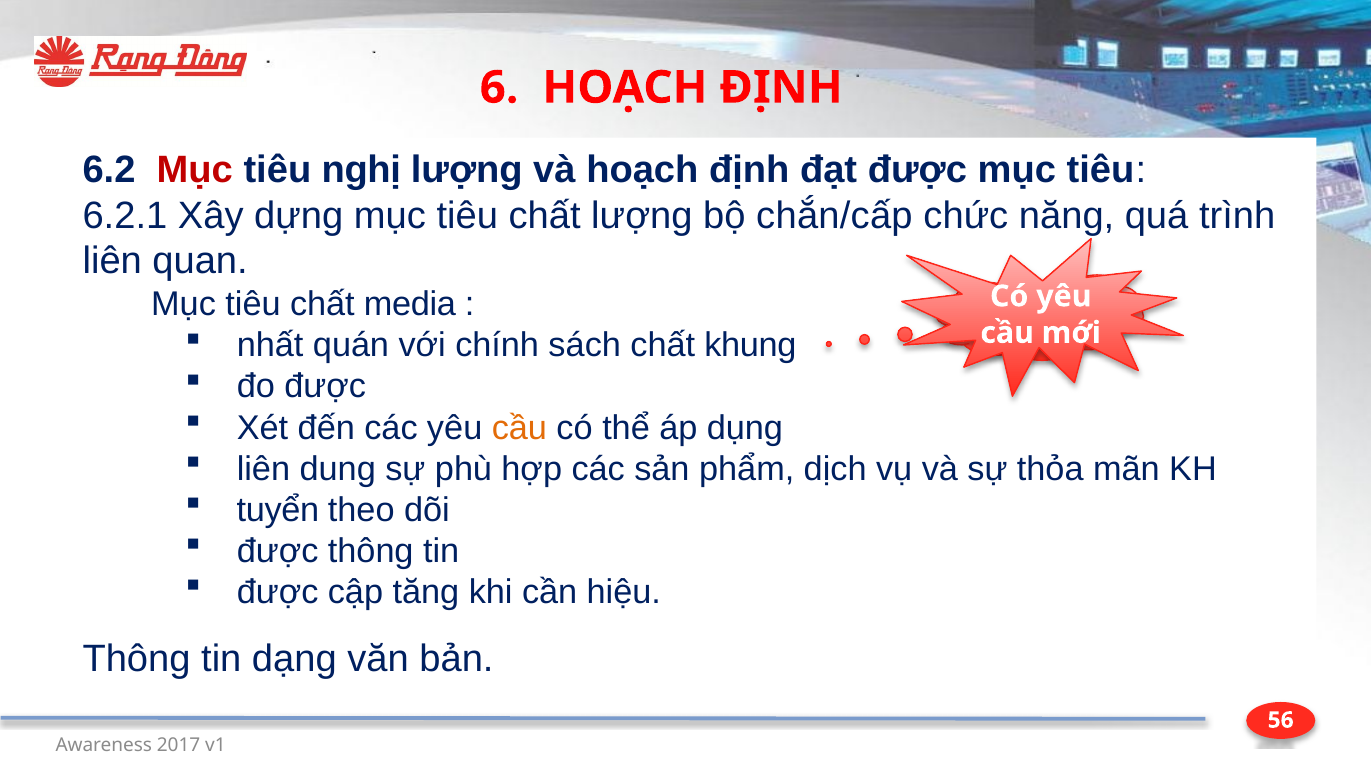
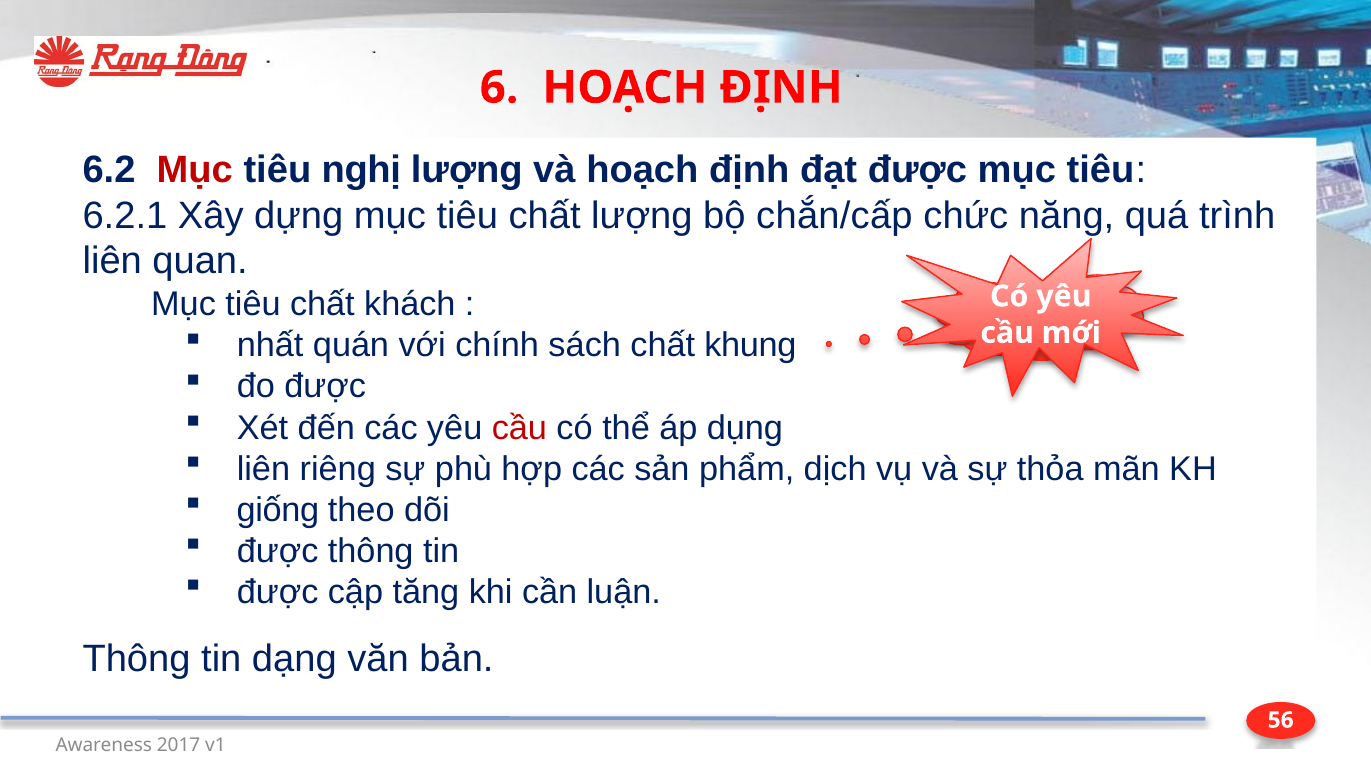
media: media -> khách
cầu at (519, 428) colour: orange -> red
dung: dung -> riêng
tuyển: tuyển -> giống
hiệu: hiệu -> luận
